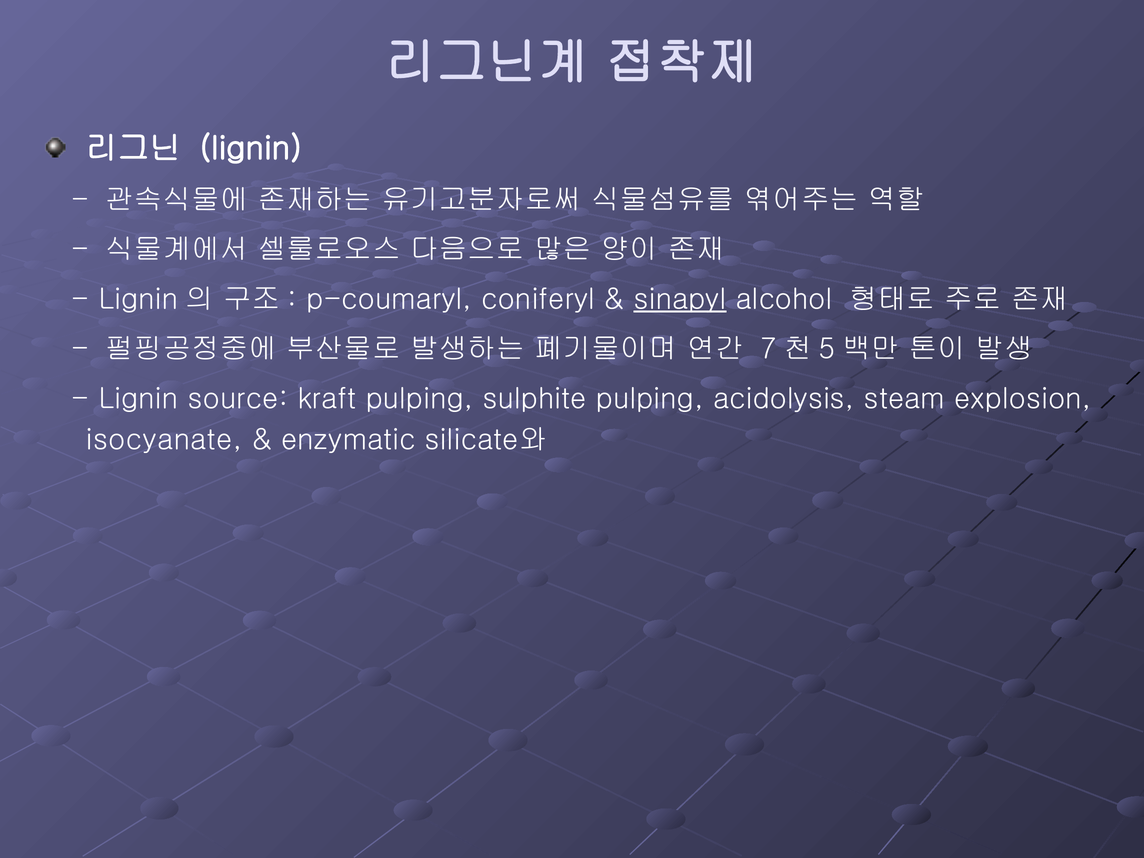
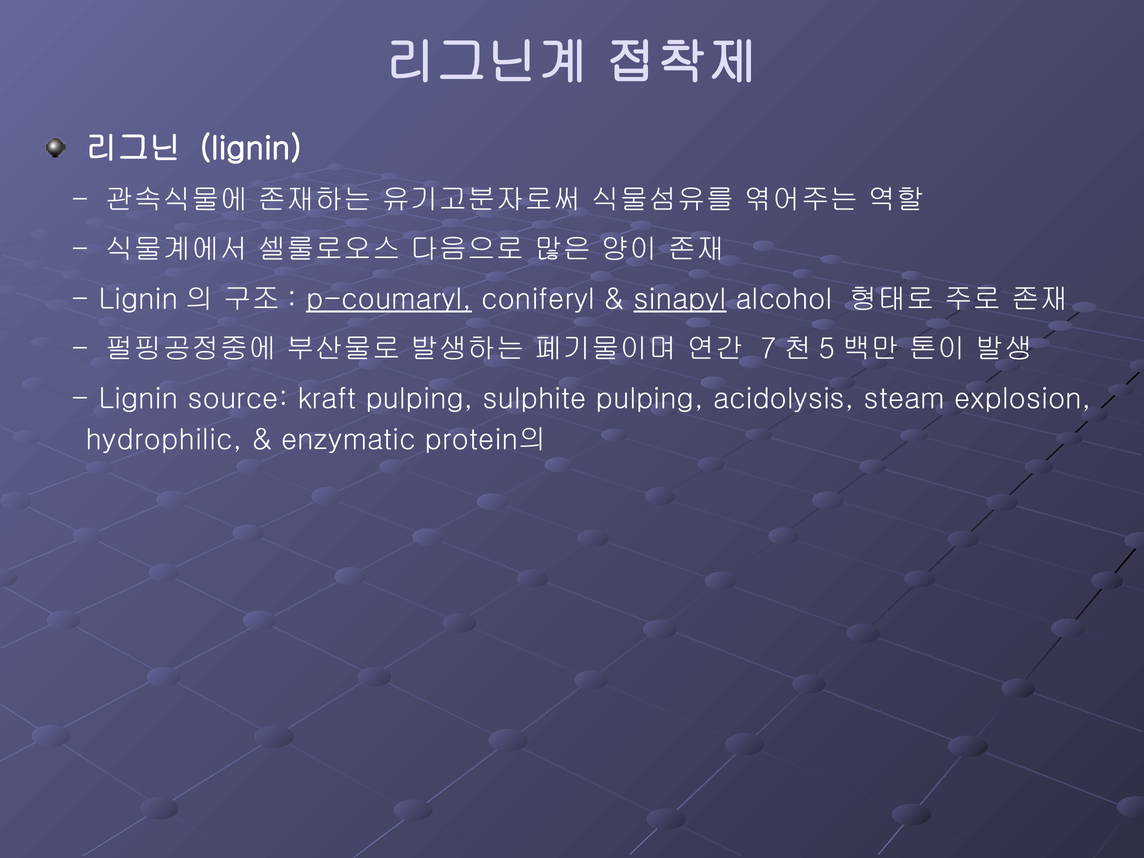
p-coumaryl underline: none -> present
isocyanate: isocyanate -> hydrophilic
silicate와: silicate와 -> protein의
